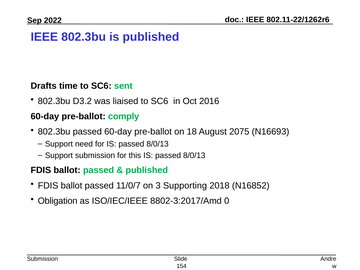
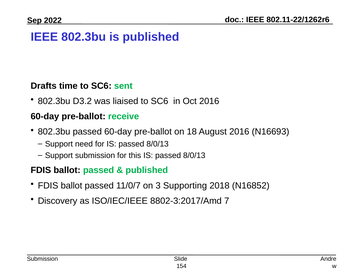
comply: comply -> receive
August 2075: 2075 -> 2016
Obligation: Obligation -> Discovery
0: 0 -> 7
